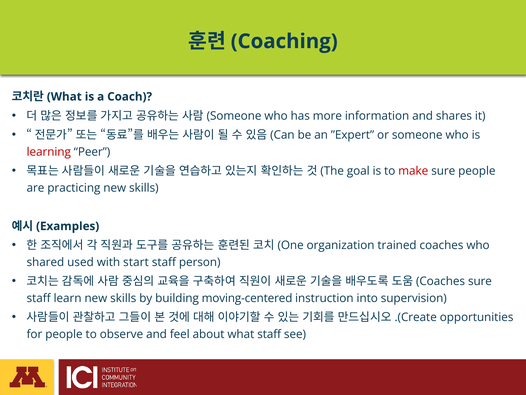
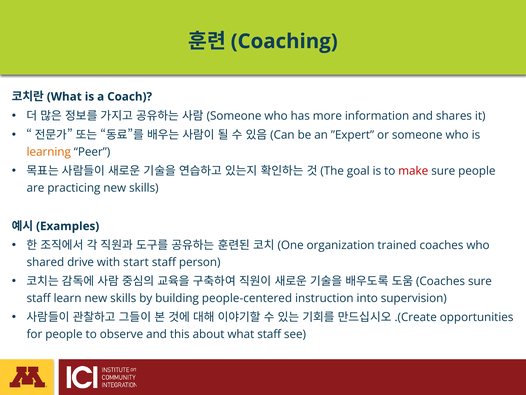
learning colour: red -> orange
used: used -> drive
moving-centered: moving-centered -> people-centered
feel: feel -> this
